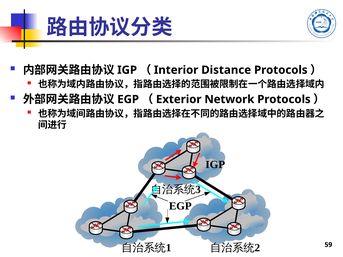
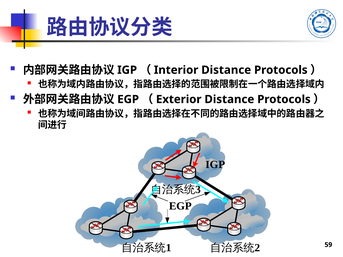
Network at (229, 99): Network -> Distance
